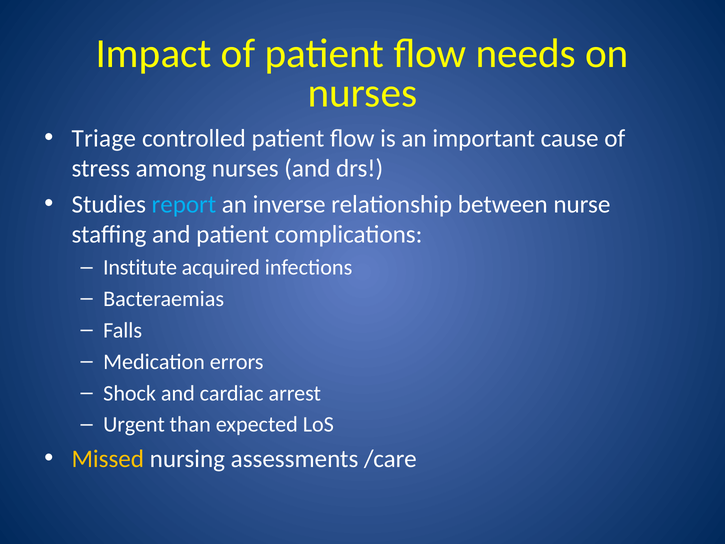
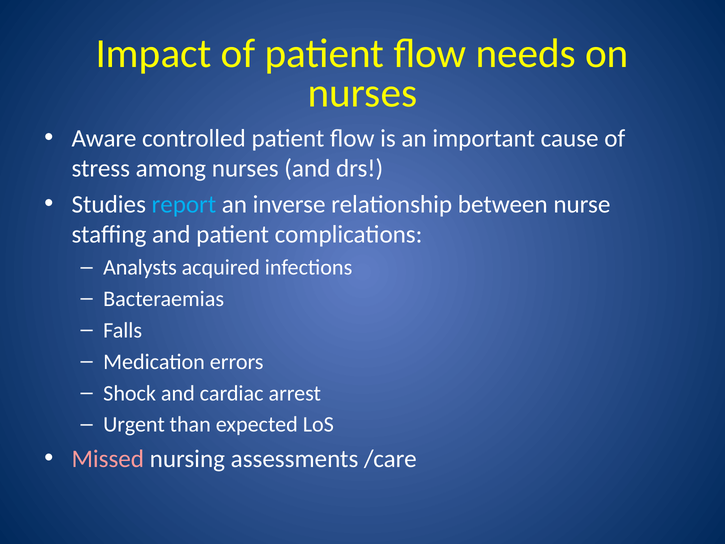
Triage: Triage -> Aware
Institute: Institute -> Analysts
Missed colour: yellow -> pink
